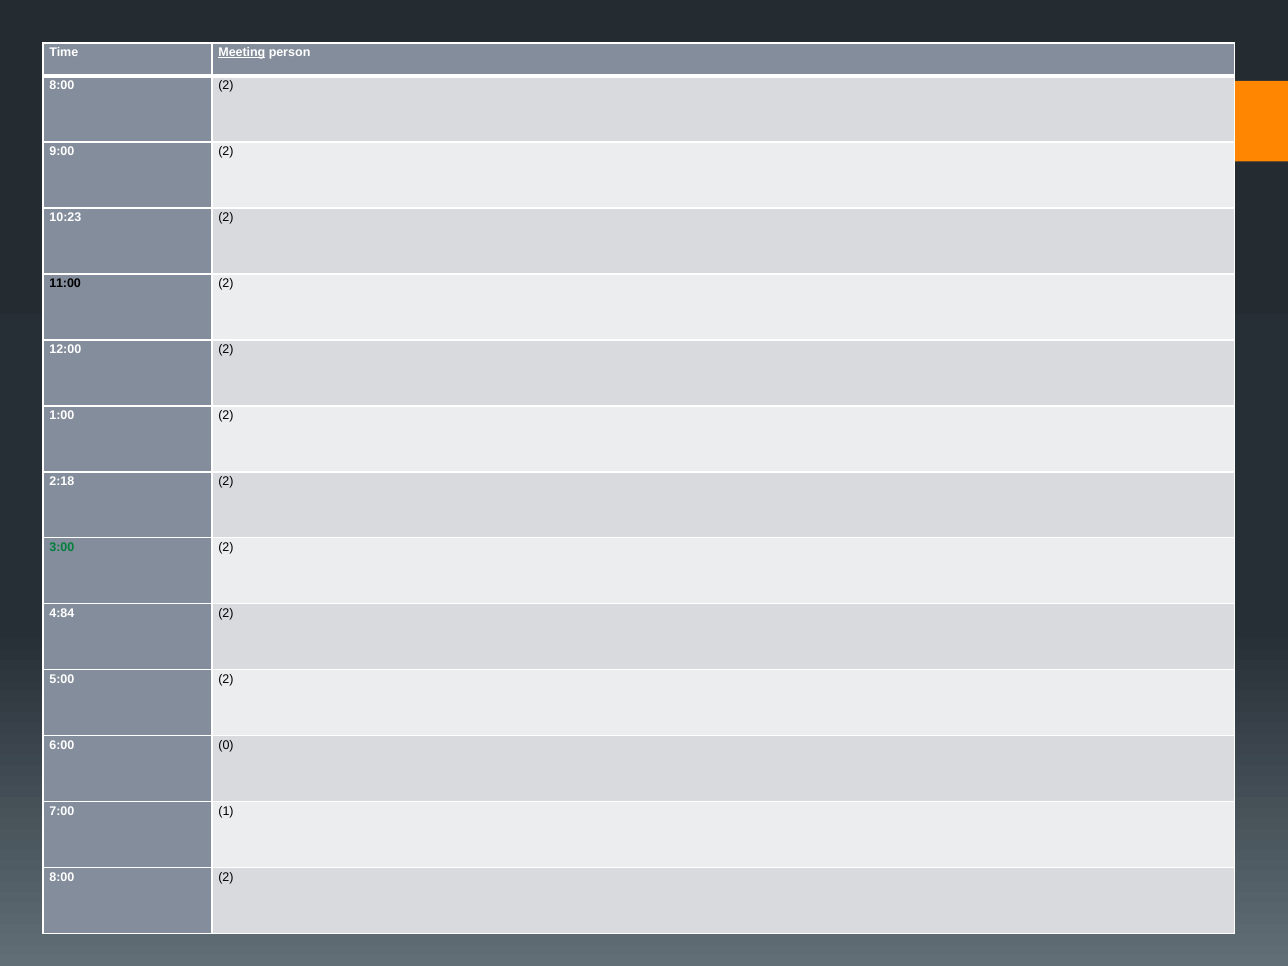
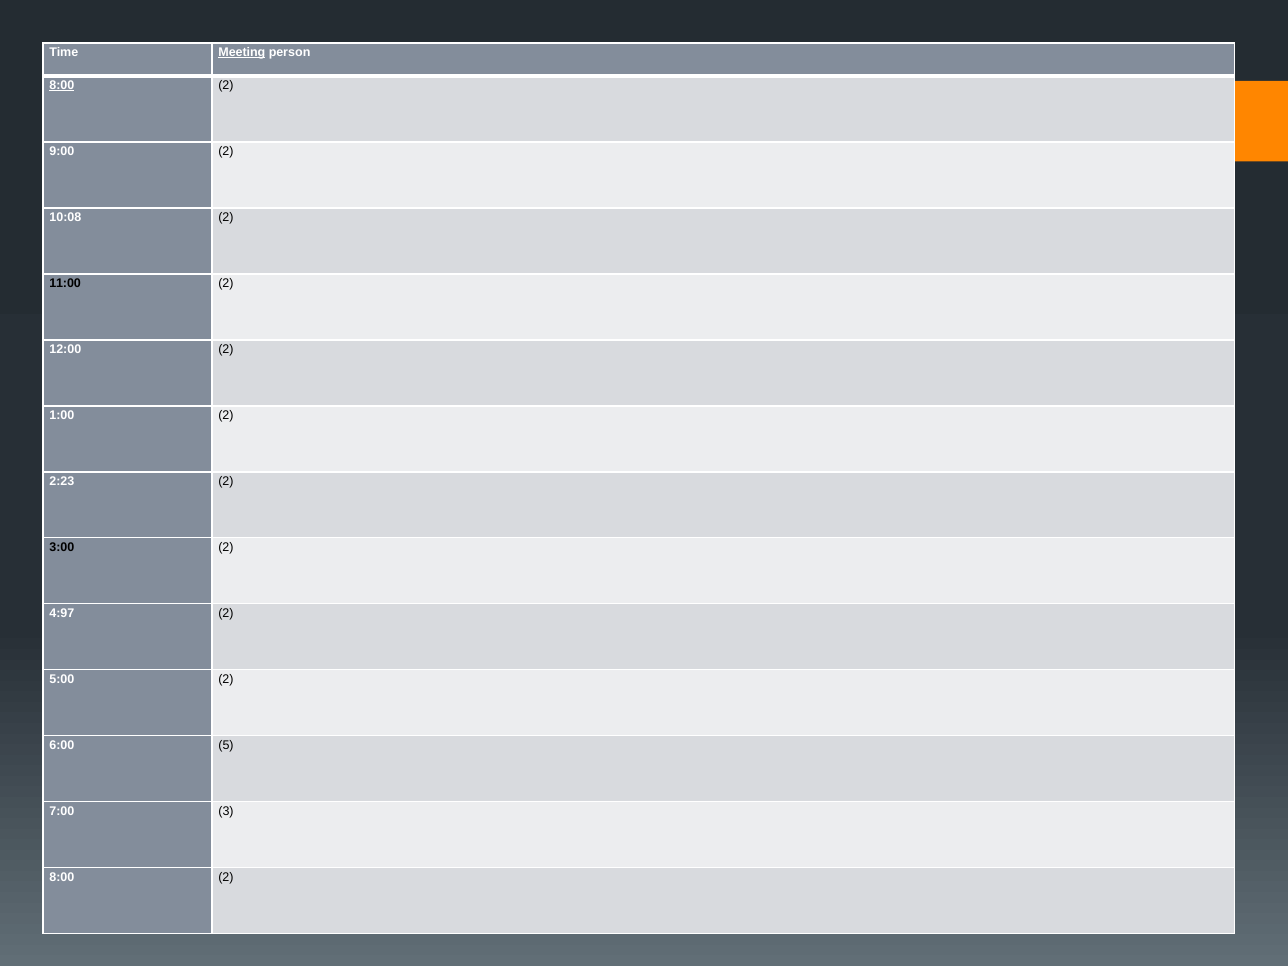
8:00 at (62, 85) underline: none -> present
10:23: 10:23 -> 10:08
2:18: 2:18 -> 2:23
3:00 colour: green -> black
4:84: 4:84 -> 4:97
0: 0 -> 5
1: 1 -> 3
